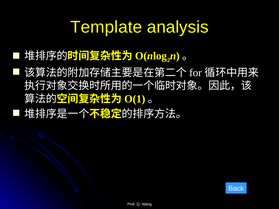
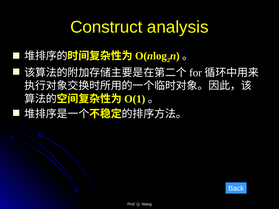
Template: Template -> Construct
